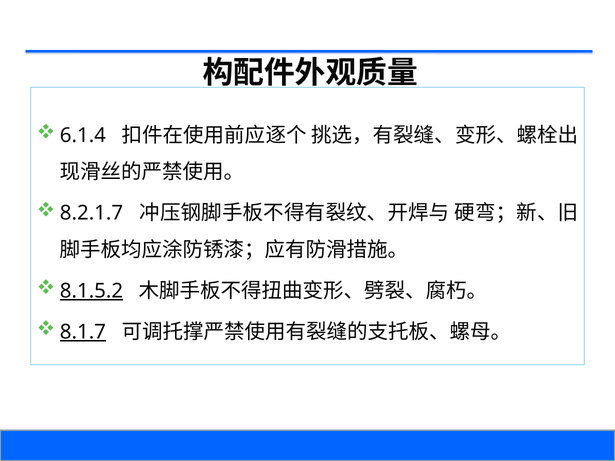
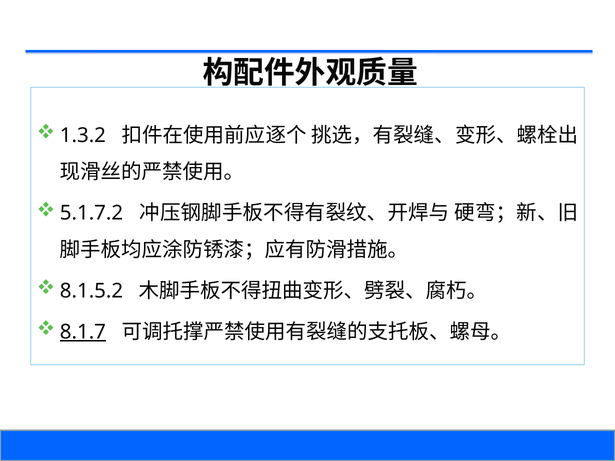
6.1.4: 6.1.4 -> 1.3.2
8.2.1.7: 8.2.1.7 -> 5.1.7.2
8.1.5.2 underline: present -> none
